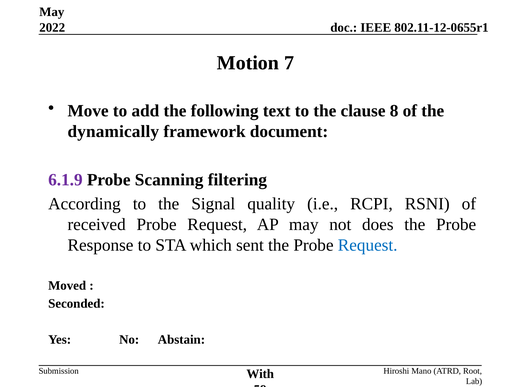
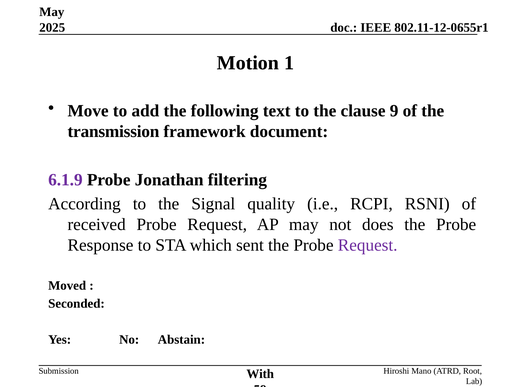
2022: 2022 -> 2025
7: 7 -> 1
8: 8 -> 9
dynamically: dynamically -> transmission
Scanning: Scanning -> Jonathan
Request at (368, 245) colour: blue -> purple
